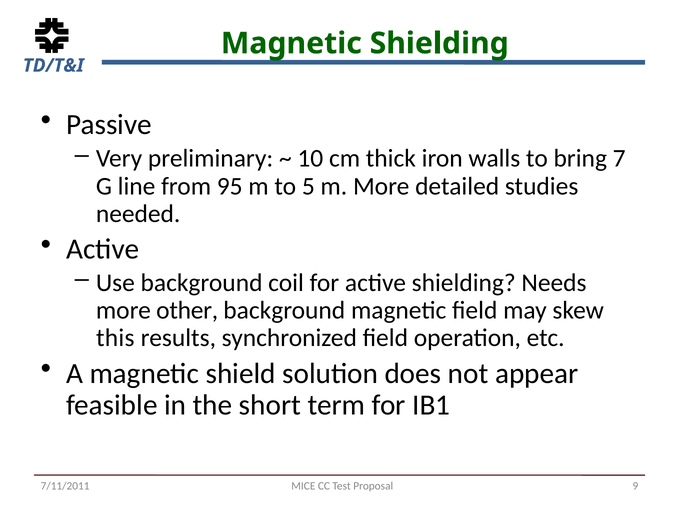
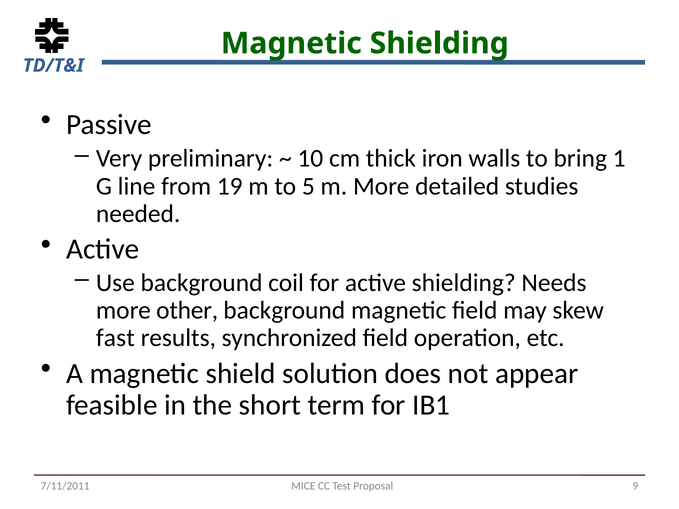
7: 7 -> 1
95: 95 -> 19
this: this -> fast
